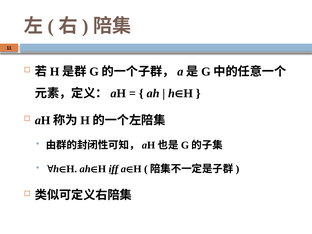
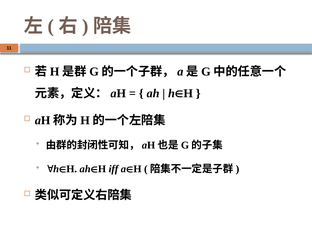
iff underline: present -> none
